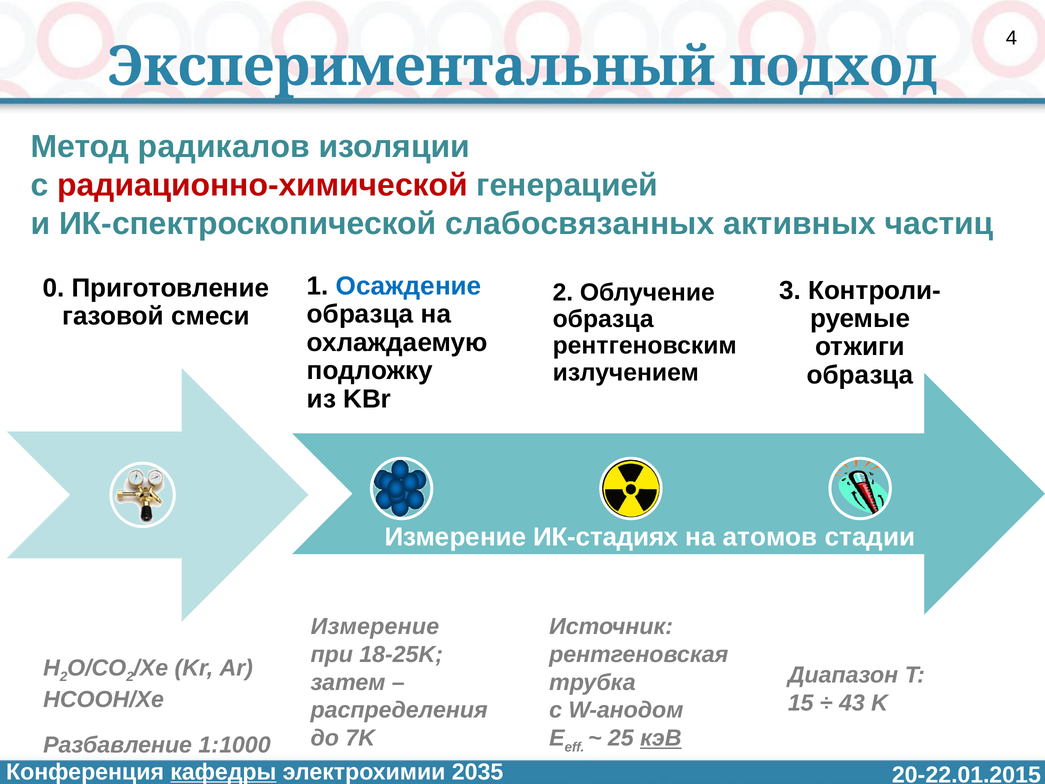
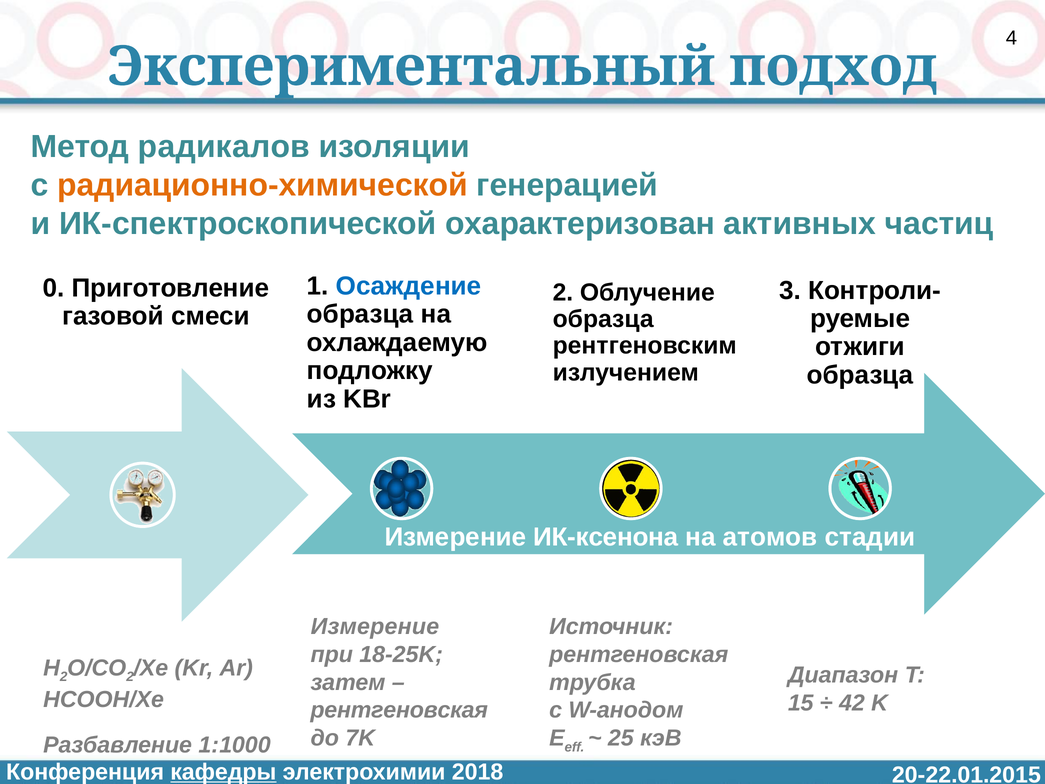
радиационно-химической colour: red -> orange
слабосвязанных: слабосвязанных -> охарактеризован
ИК-стадиях: ИК-стадиях -> ИК-ксенона
43: 43 -> 42
распределения at (399, 710): распределения -> рентгеновская
кэВ underline: present -> none
2035: 2035 -> 2018
